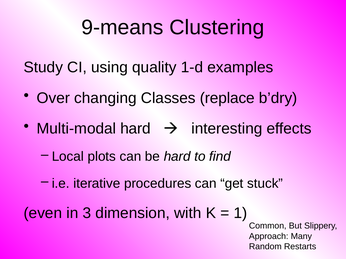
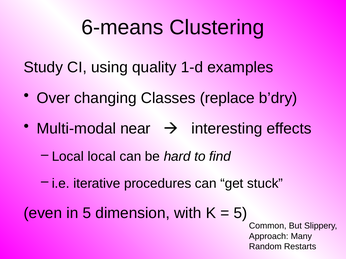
9-means: 9-means -> 6-means
Multi-modal hard: hard -> near
Local plots: plots -> local
in 3: 3 -> 5
1 at (240, 214): 1 -> 5
